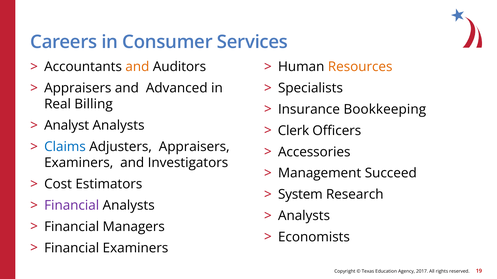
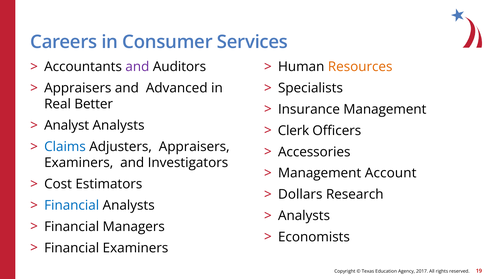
and at (137, 67) colour: orange -> purple
Billing: Billing -> Better
Insurance Bookkeeping: Bookkeeping -> Management
Succeed: Succeed -> Account
System: System -> Dollars
Financial at (72, 206) colour: purple -> blue
